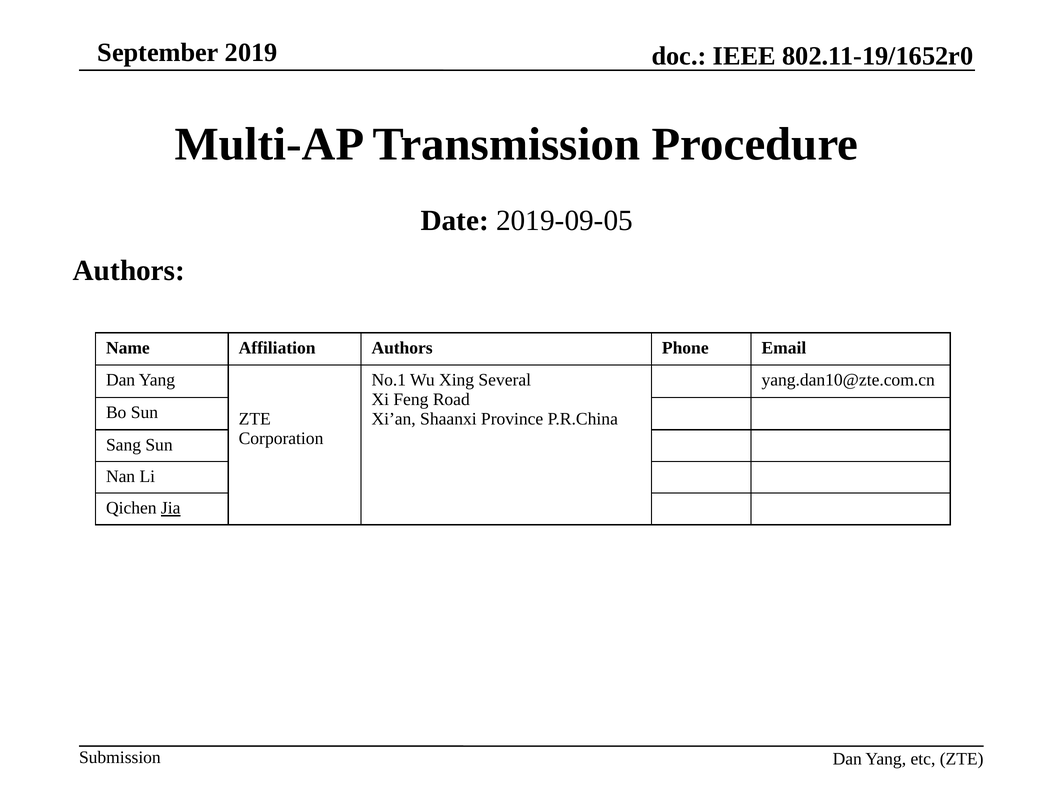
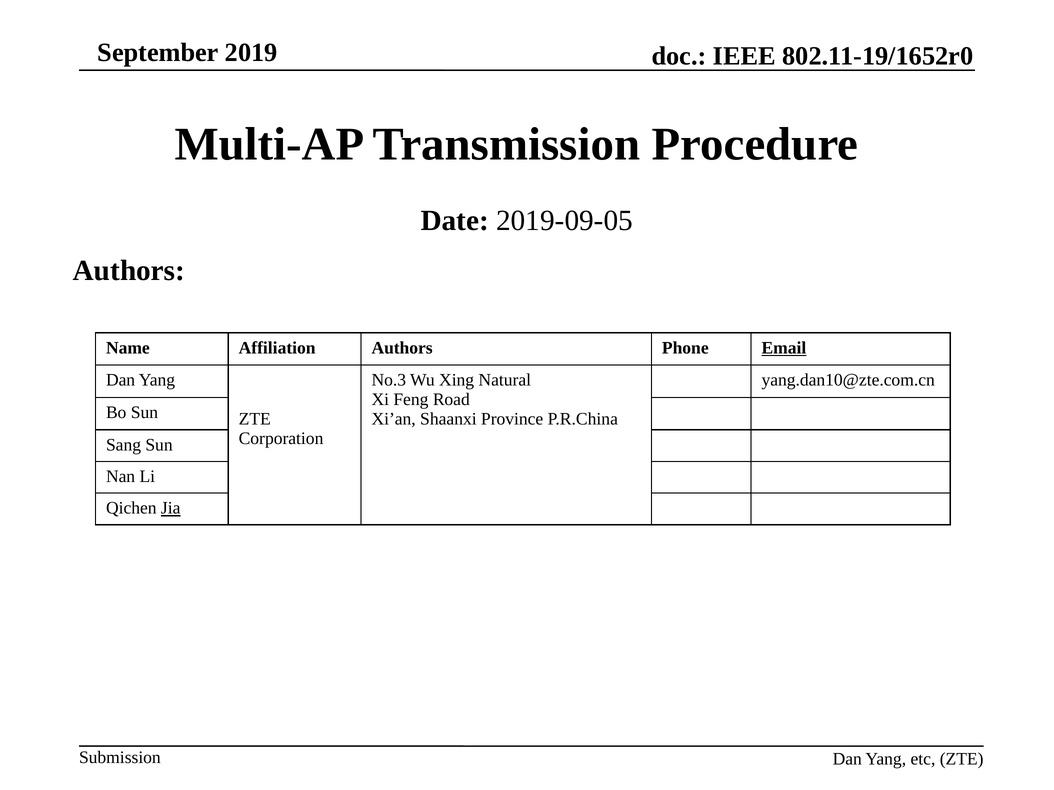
Email underline: none -> present
No.1: No.1 -> No.3
Several: Several -> Natural
